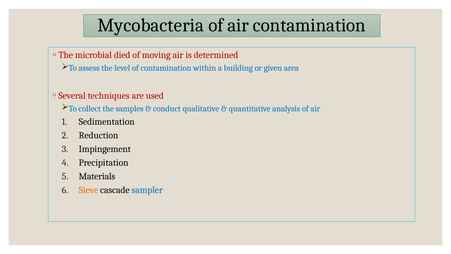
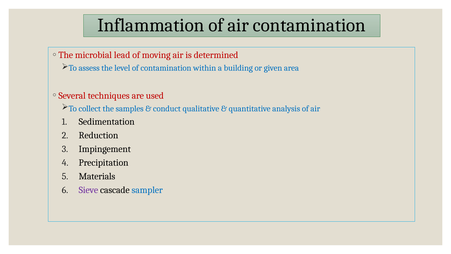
Mycobacteria: Mycobacteria -> Inflammation
died: died -> lead
Sieve colour: orange -> purple
